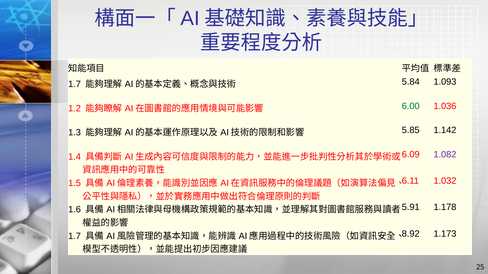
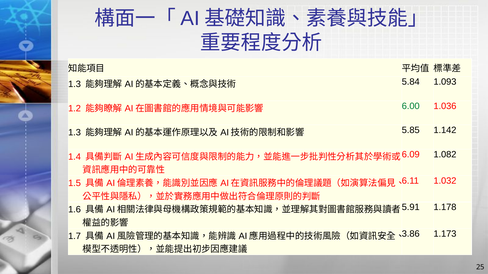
1.7 at (75, 84): 1.7 -> 1.3
1.082 colour: purple -> black
8.92: 8.92 -> 3.86
